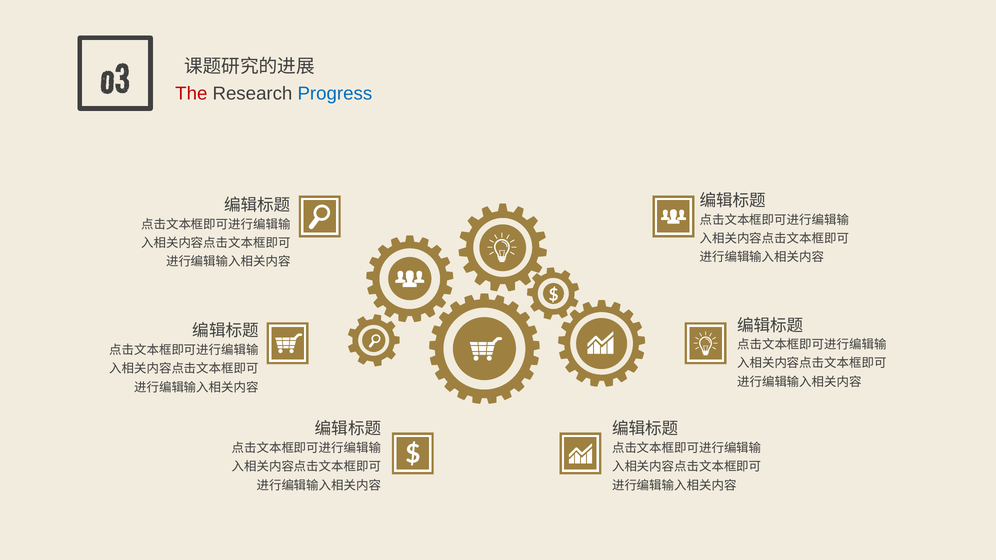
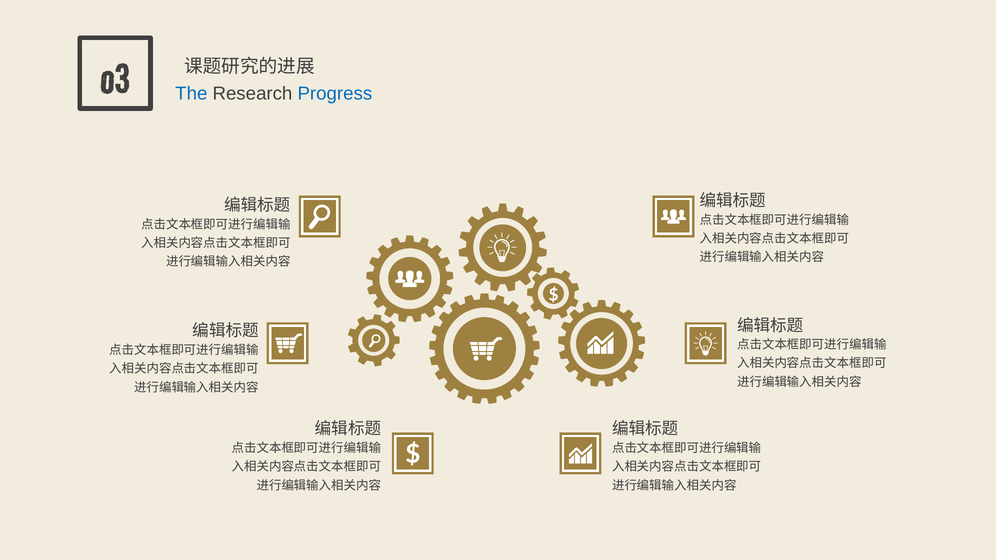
The colour: red -> blue
